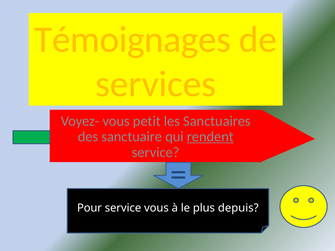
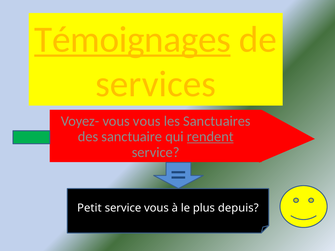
Témoignages underline: none -> present
vous petit: petit -> vous
Pour: Pour -> Petit
